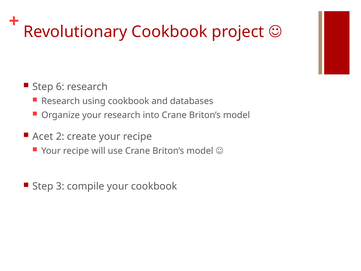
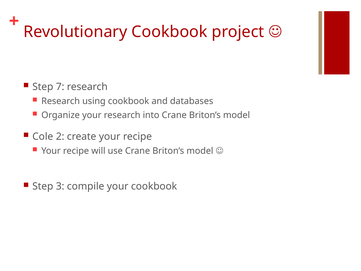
6: 6 -> 7
Acet: Acet -> Cole
